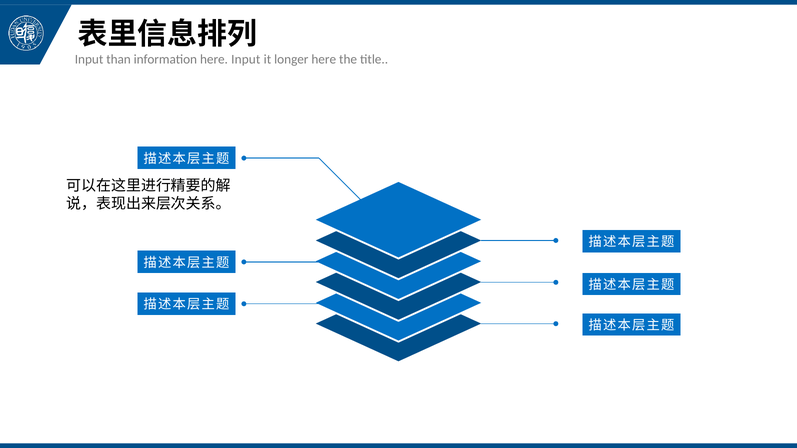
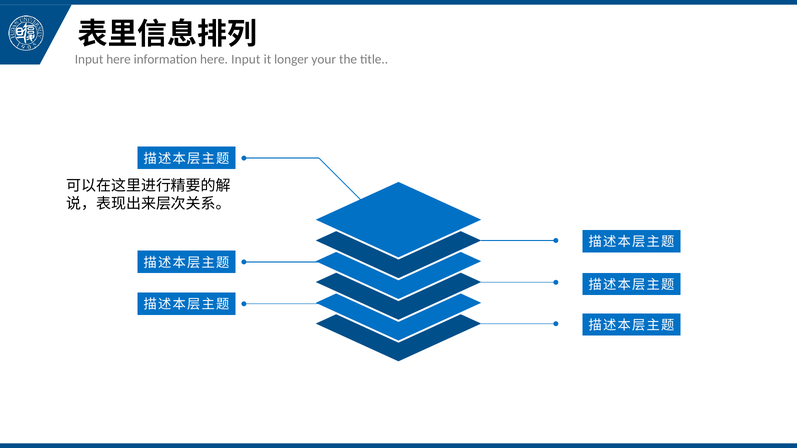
Input than: than -> here
longer here: here -> your
